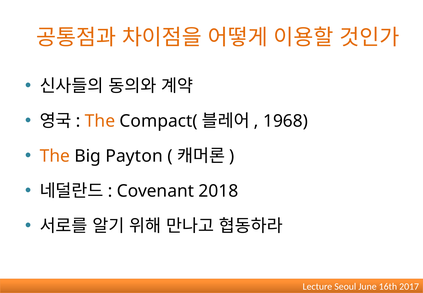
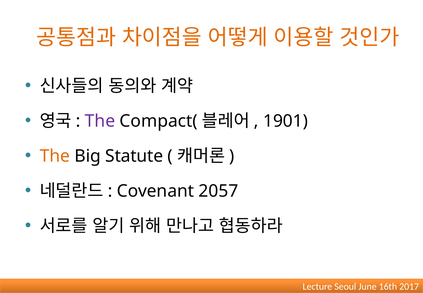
The at (100, 121) colour: orange -> purple
1968: 1968 -> 1901
Payton: Payton -> Statute
2018: 2018 -> 2057
